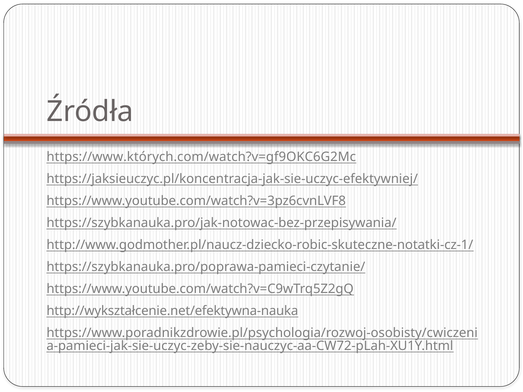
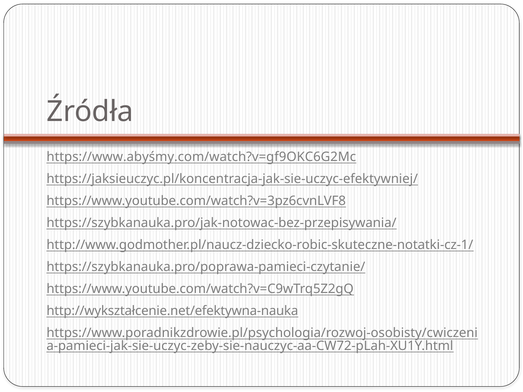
https://www.których.com/watch?v=gf9OKC6G2Mc: https://www.których.com/watch?v=gf9OKC6G2Mc -> https://www.abyśmy.com/watch?v=gf9OKC6G2Mc
